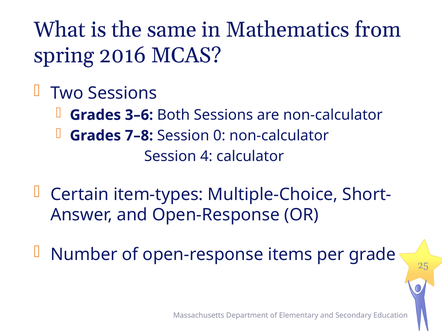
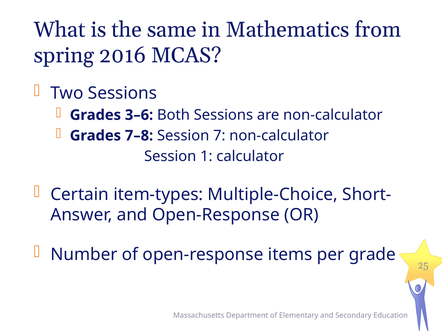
0: 0 -> 7
4: 4 -> 1
